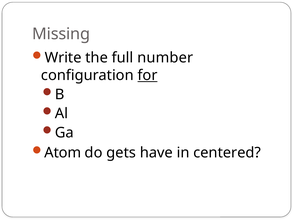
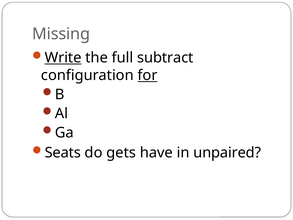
Write underline: none -> present
number: number -> subtract
Atom: Atom -> Seats
centered: centered -> unpaired
